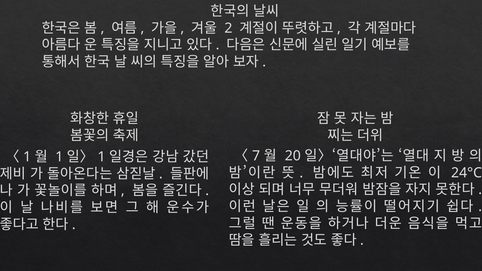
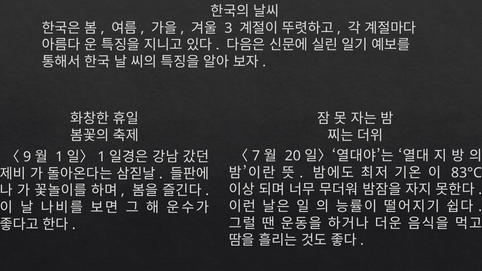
2: 2 -> 3
1 at (27, 157): 1 -> 9
24°C: 24°C -> 83°C
